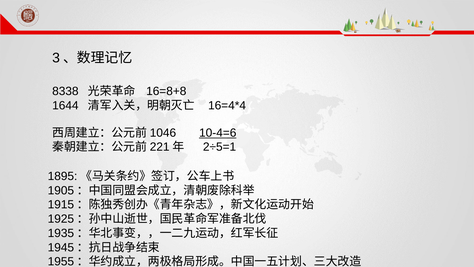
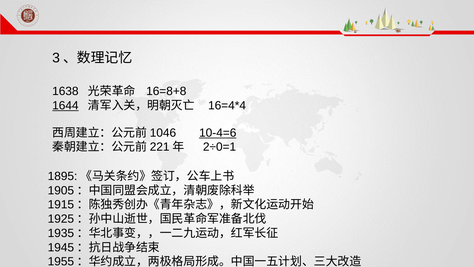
8338: 8338 -> 1638
1644 underline: none -> present
2÷5=1: 2÷5=1 -> 2÷0=1
